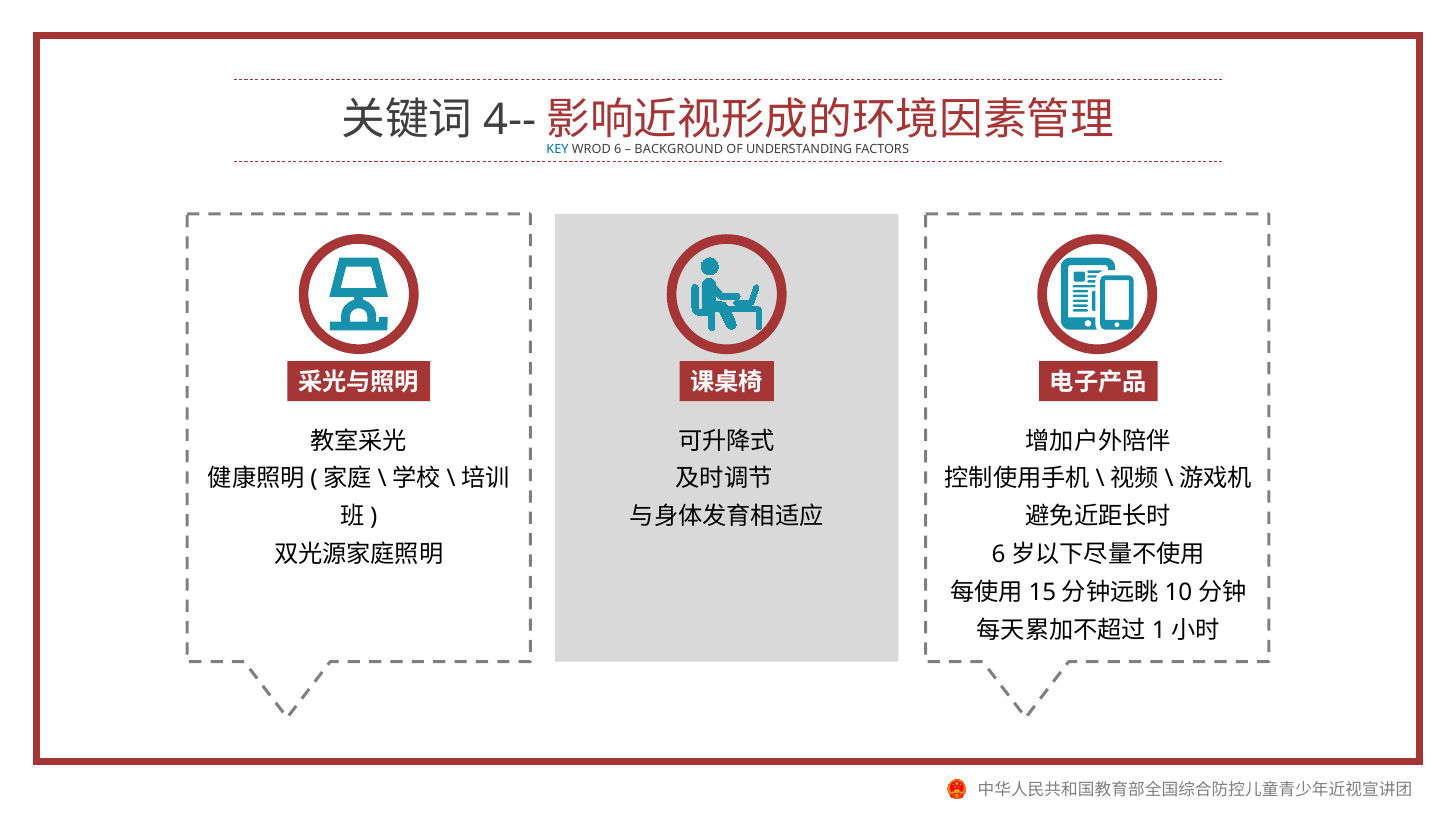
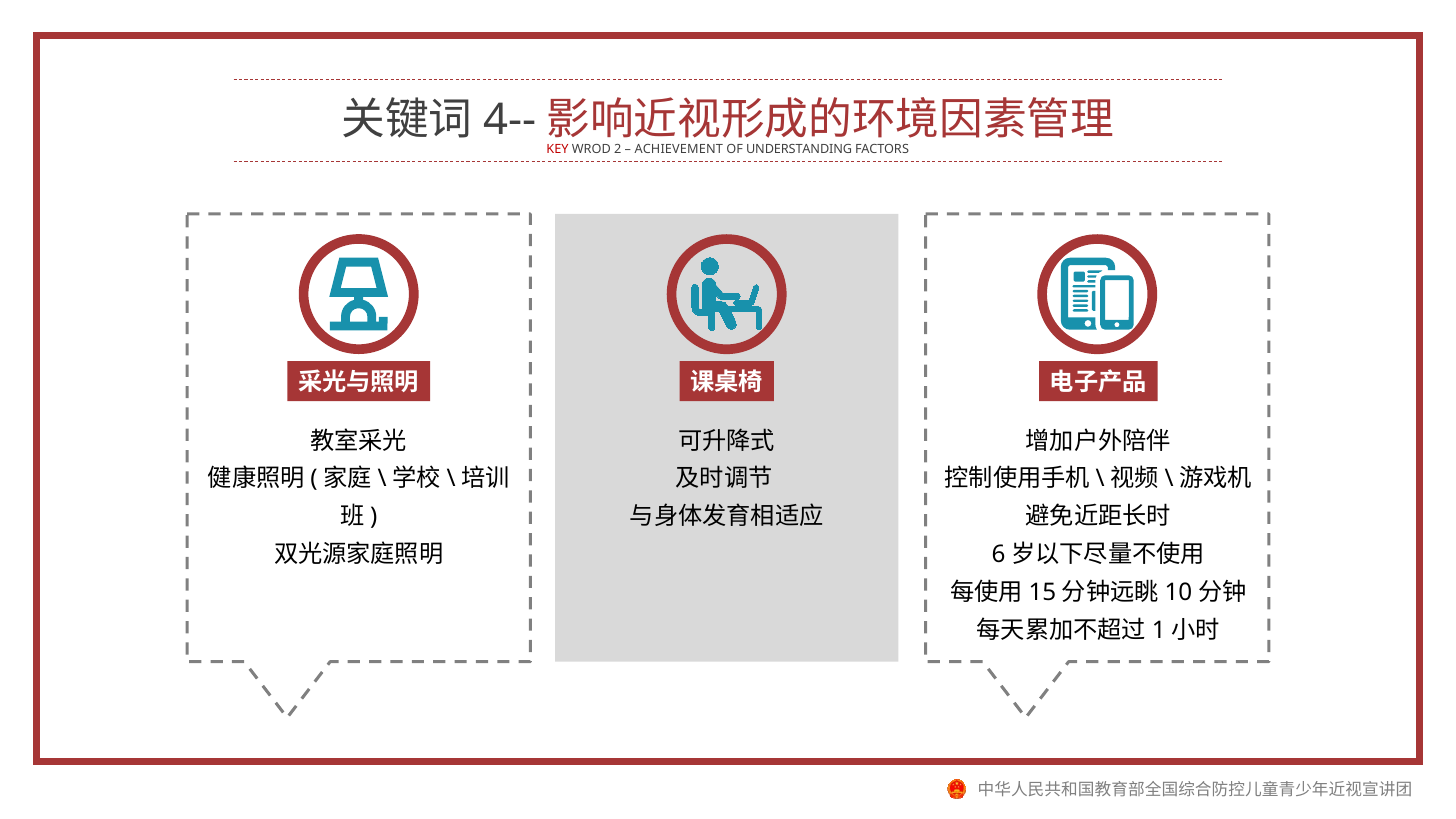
KEY colour: blue -> red
6: 6 -> 2
BACKGROUND: BACKGROUND -> ACHIEVEMENT
